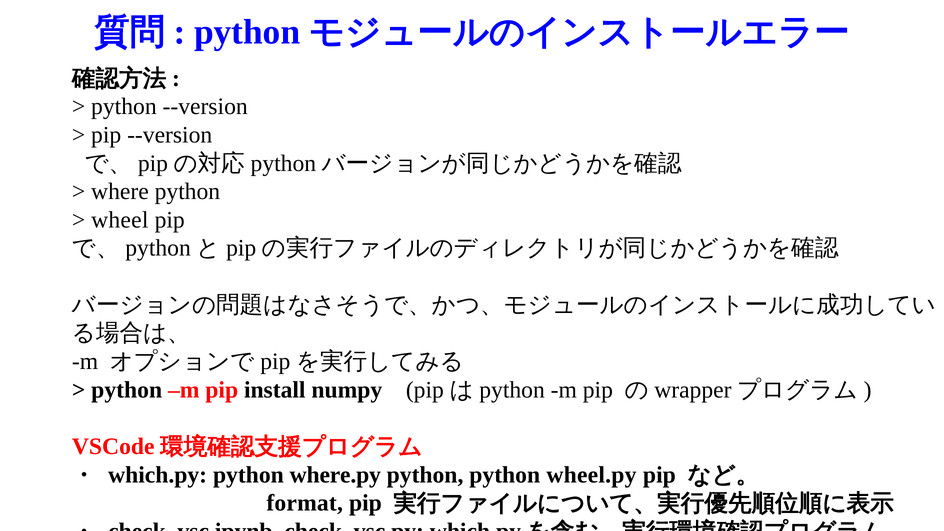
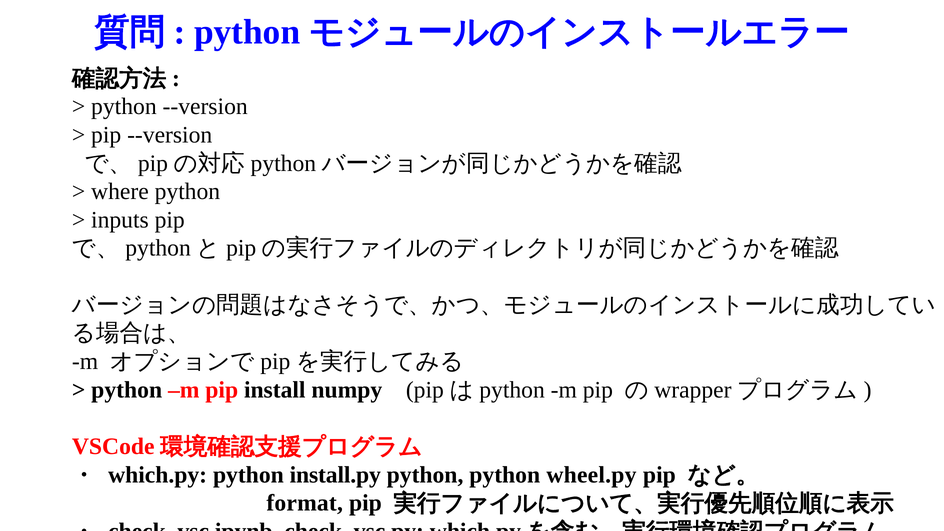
wheel: wheel -> inputs
where.py: where.py -> install.py
